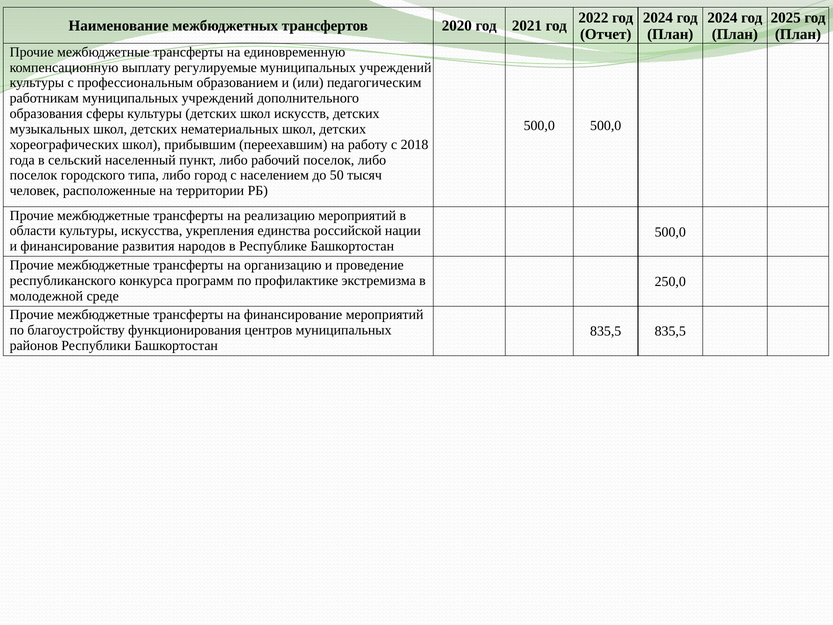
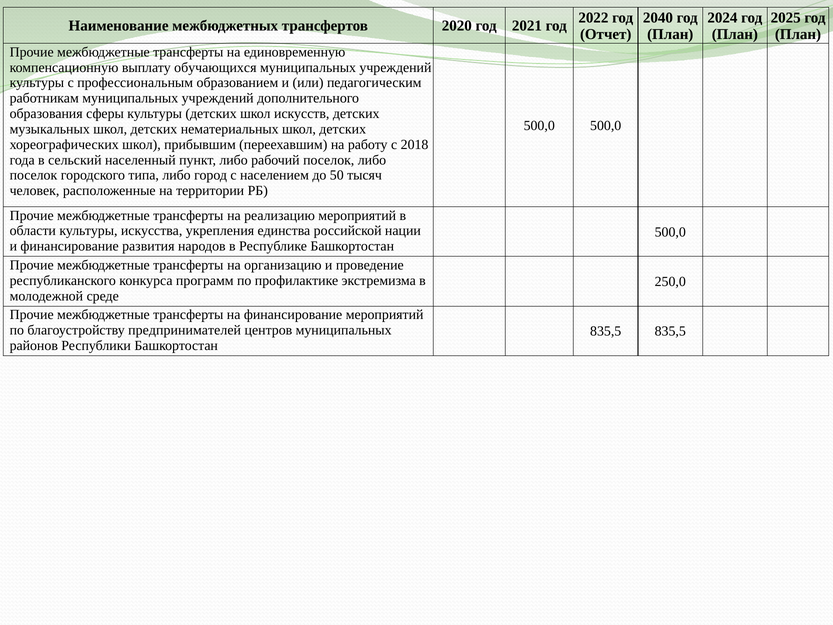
2024 at (658, 18): 2024 -> 2040
регулируемые: регулируемые -> обучающихся
функционирования: функционирования -> предпринимателей
